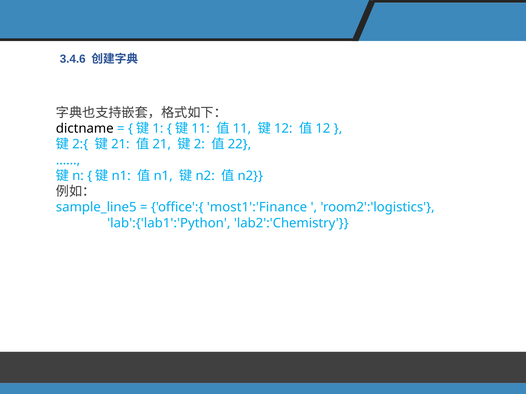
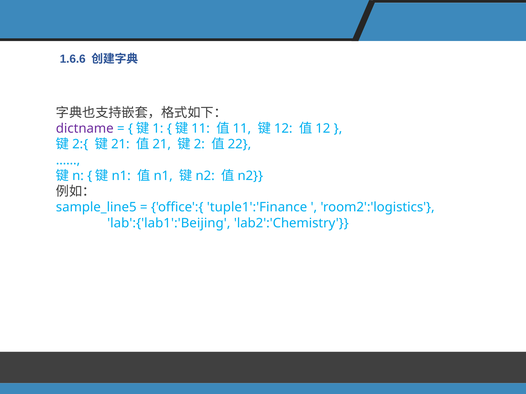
3.4.6: 3.4.6 -> 1.6.6
dictname colour: black -> purple
most1':'Finance: most1':'Finance -> tuple1':'Finance
lab':{'lab1':'Python: lab':{'lab1':'Python -> lab':{'lab1':'Beijing
